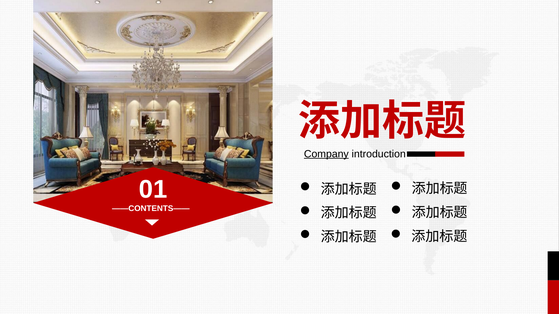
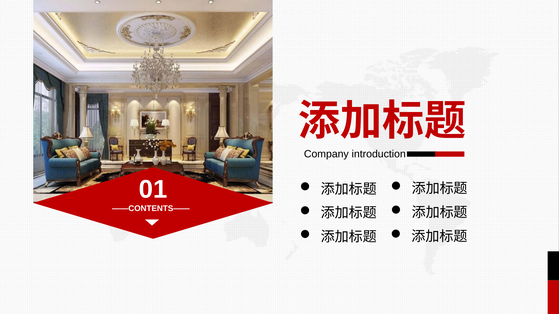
Company underline: present -> none
